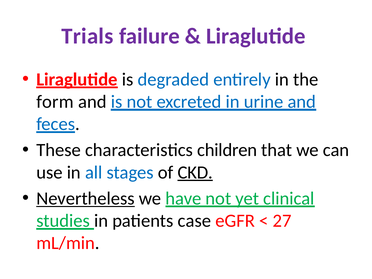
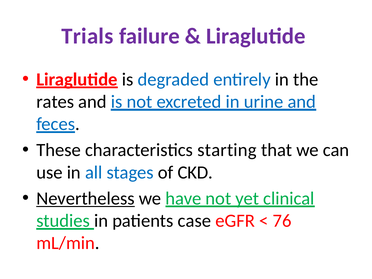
form: form -> rates
children: children -> starting
CKD underline: present -> none
27: 27 -> 76
